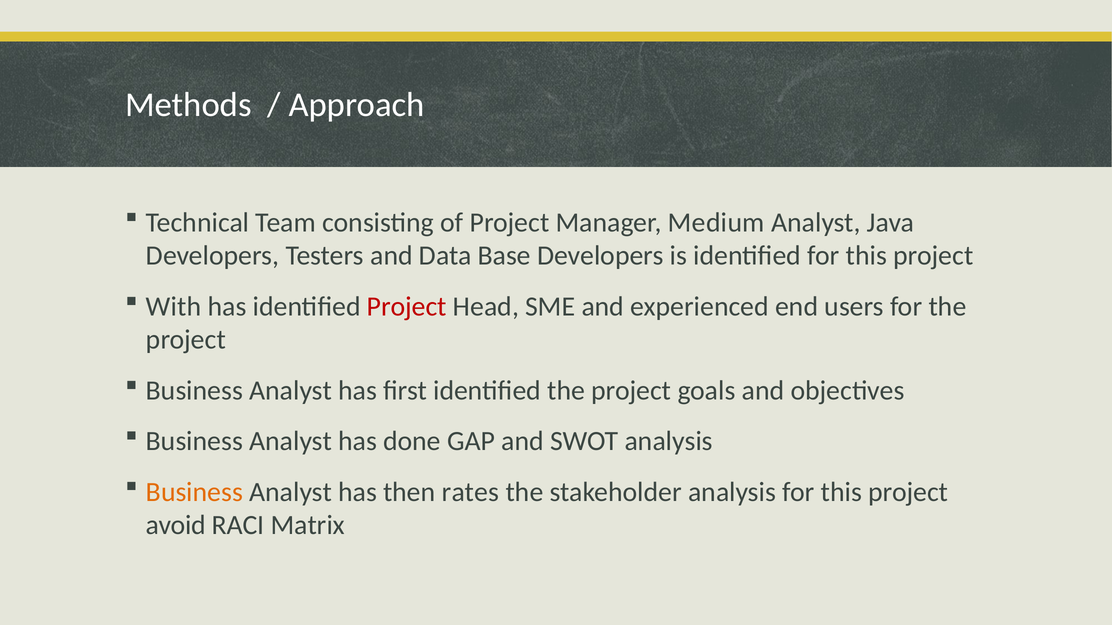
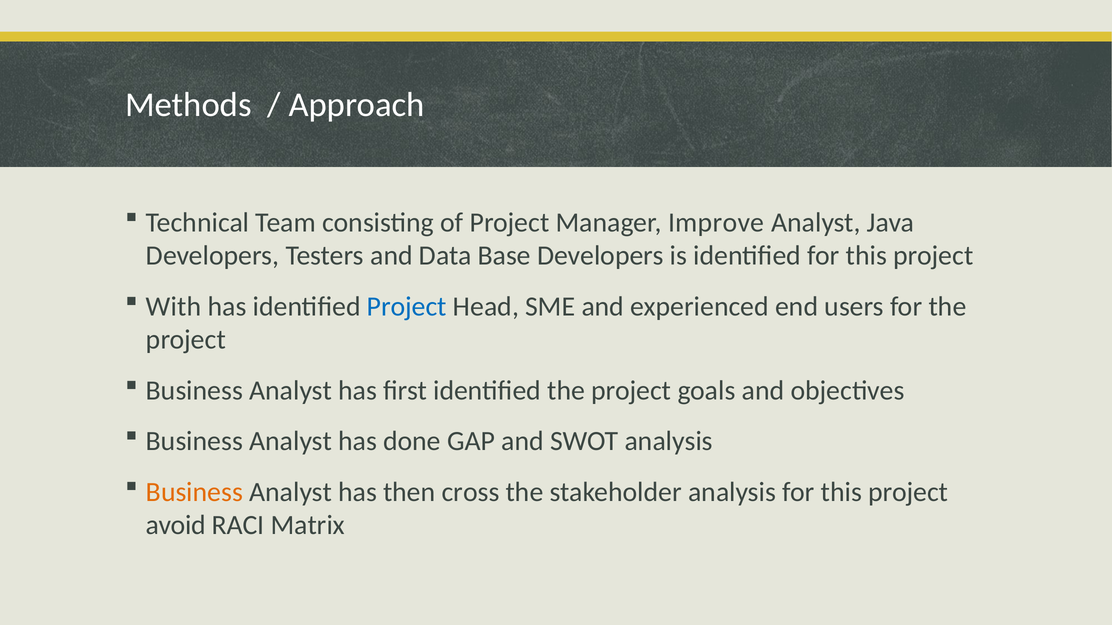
Medium: Medium -> Improve
Project at (407, 307) colour: red -> blue
rates: rates -> cross
